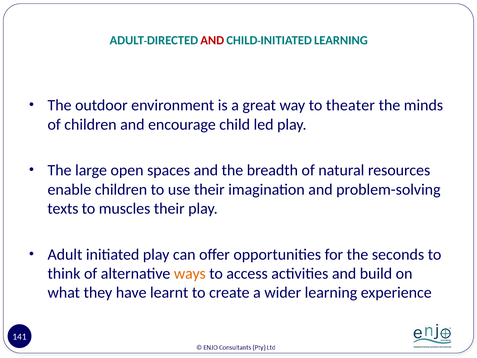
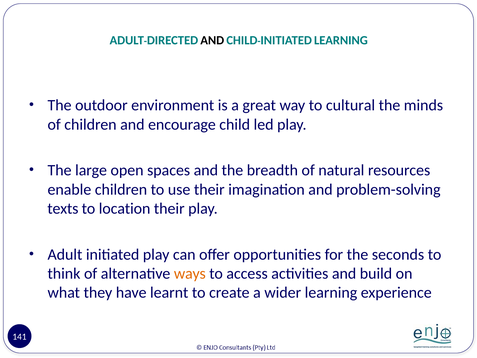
AND at (212, 40) colour: red -> black
theater: theater -> cultural
muscles: muscles -> location
